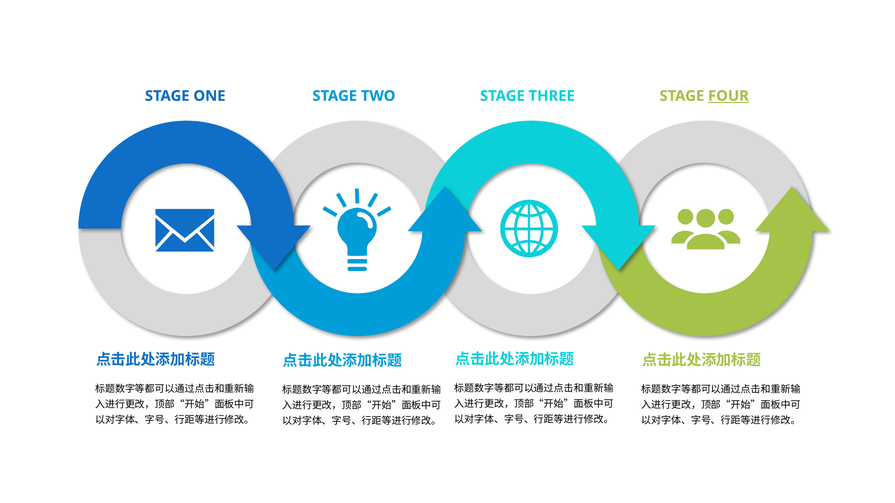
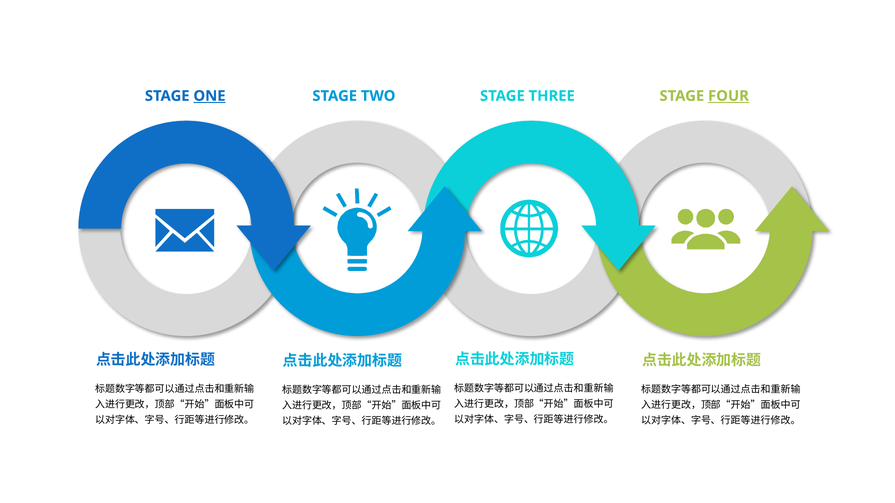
ONE underline: none -> present
